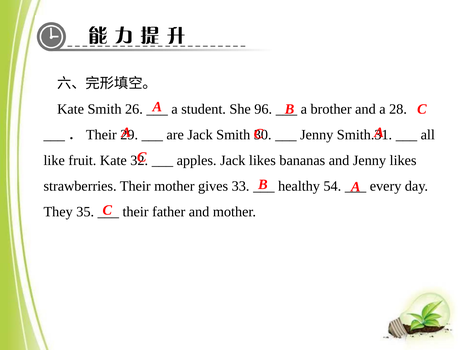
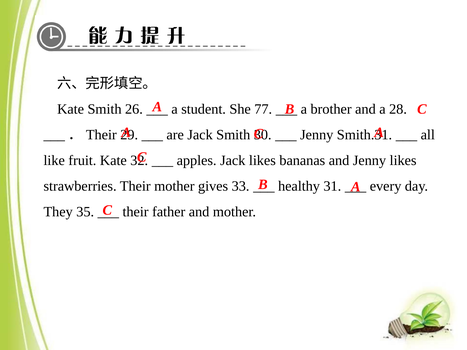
96: 96 -> 77
54: 54 -> 31
